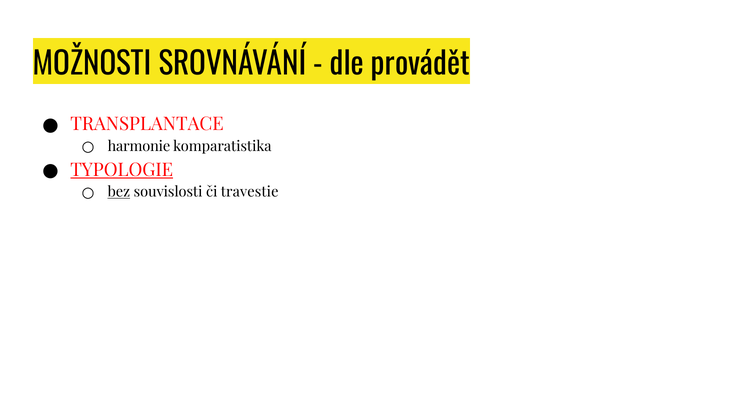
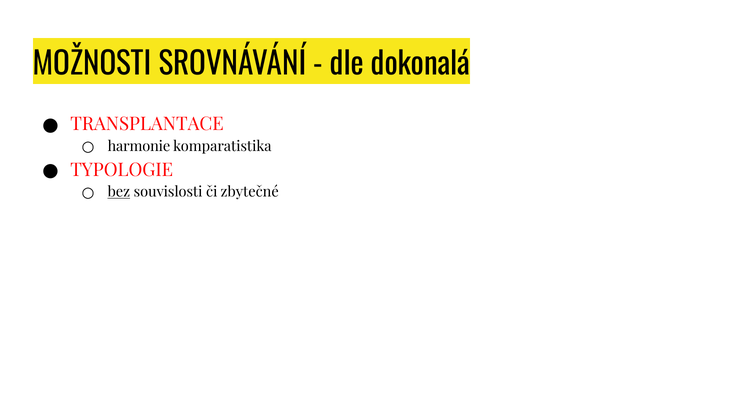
provádět: provádět -> dokonalá
TYPOLOGIE underline: present -> none
travestie: travestie -> zbytečné
